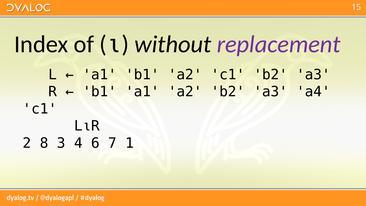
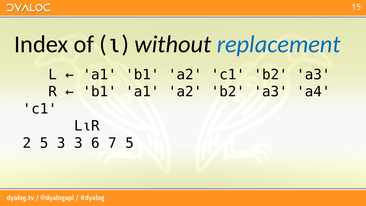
replacement colour: purple -> blue
2 8: 8 -> 5
3 4: 4 -> 3
7 1: 1 -> 5
